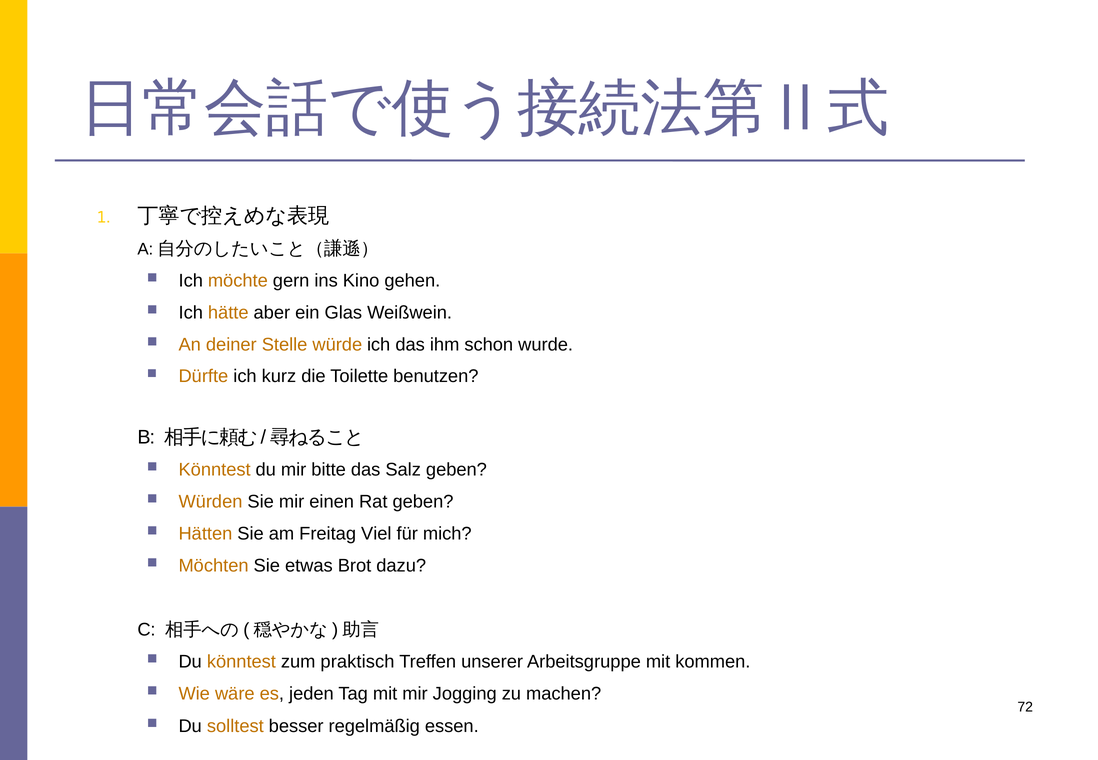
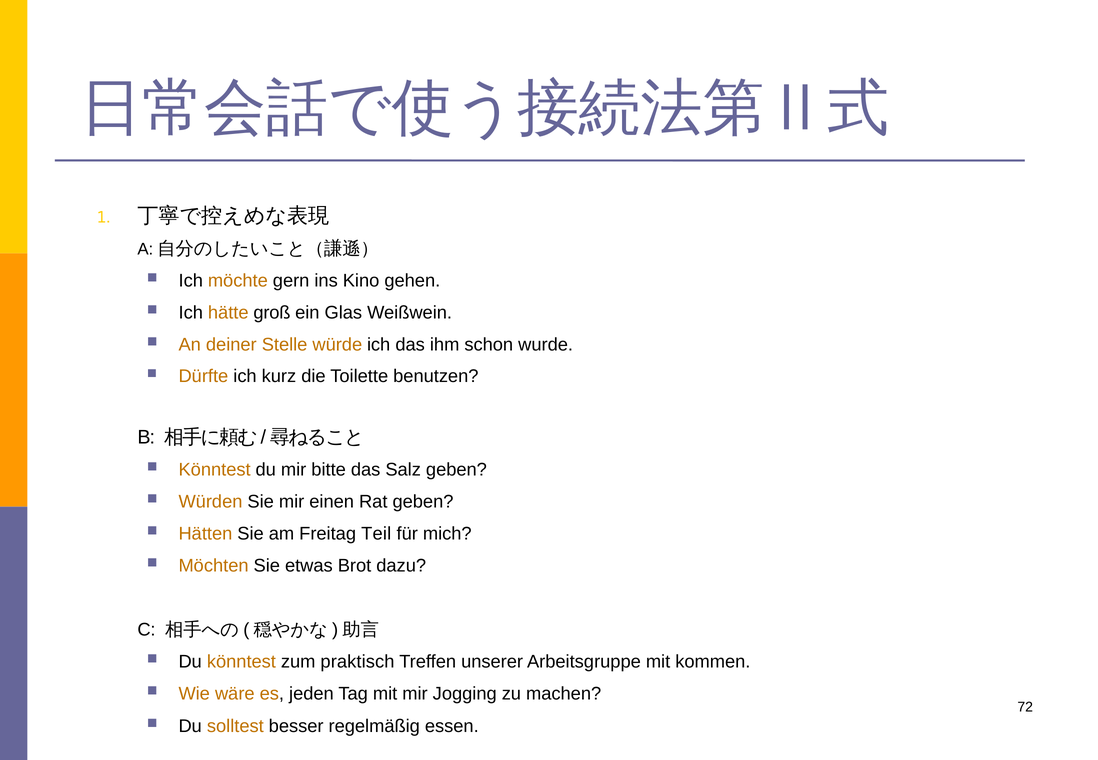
aber: aber -> groß
Viel: Viel -> Teil
